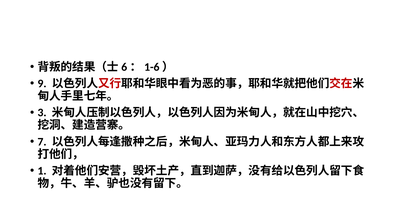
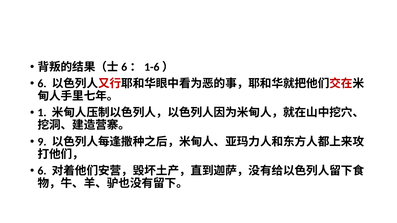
9 at (42, 84): 9 -> 6
3: 3 -> 1
7: 7 -> 9
1 at (42, 171): 1 -> 6
